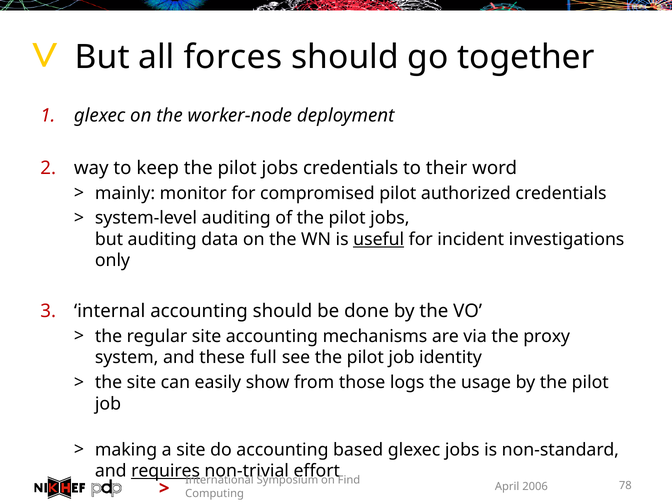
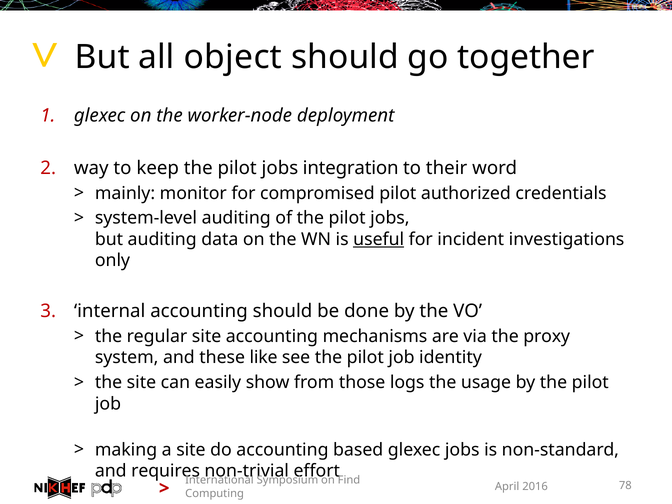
forces: forces -> object
jobs credentials: credentials -> integration
full: full -> like
requires underline: present -> none
2006: 2006 -> 2016
